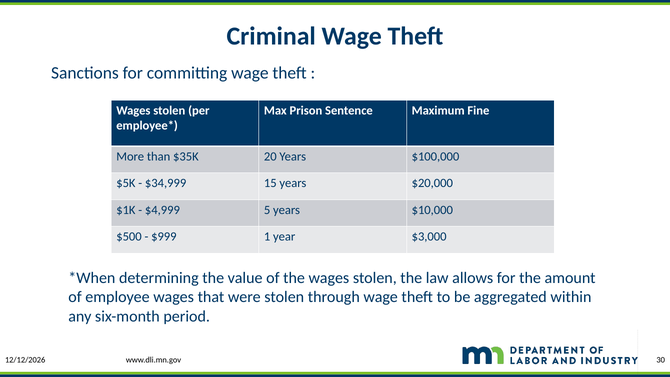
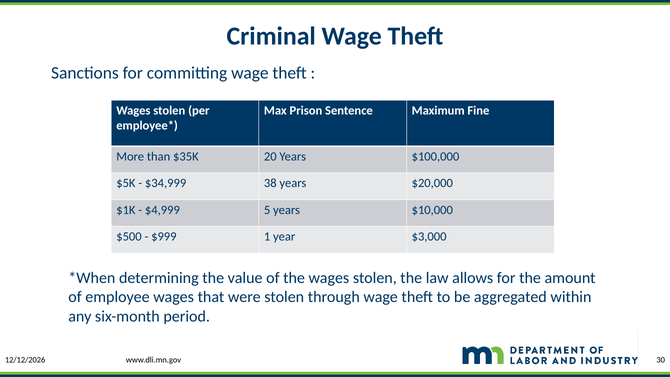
15: 15 -> 38
